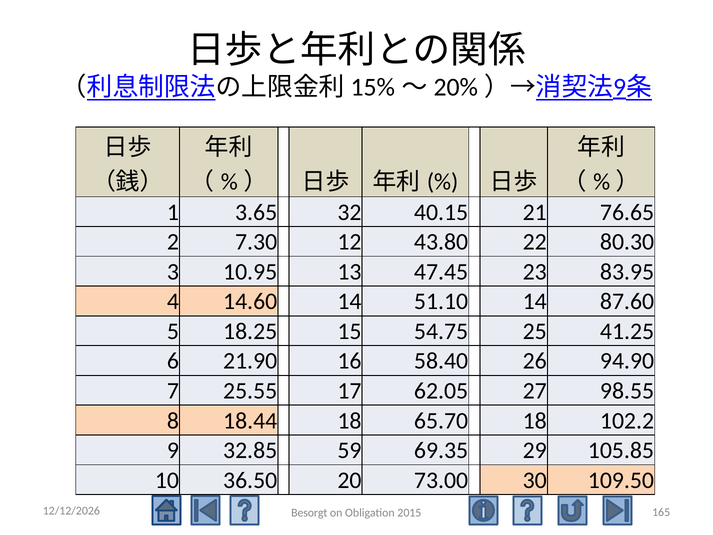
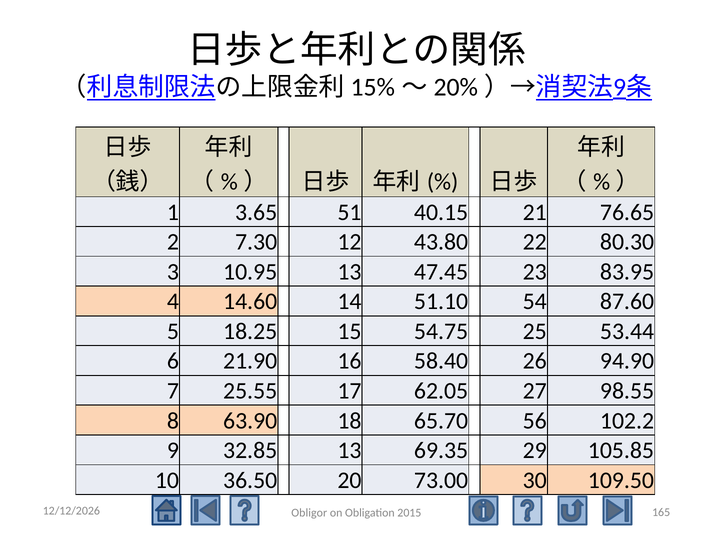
32: 32 -> 51
51.10 14: 14 -> 54
41.25: 41.25 -> 53.44
18.44: 18.44 -> 63.90
65.70 18: 18 -> 56
32.85 59: 59 -> 13
Besorgt: Besorgt -> Obligor
